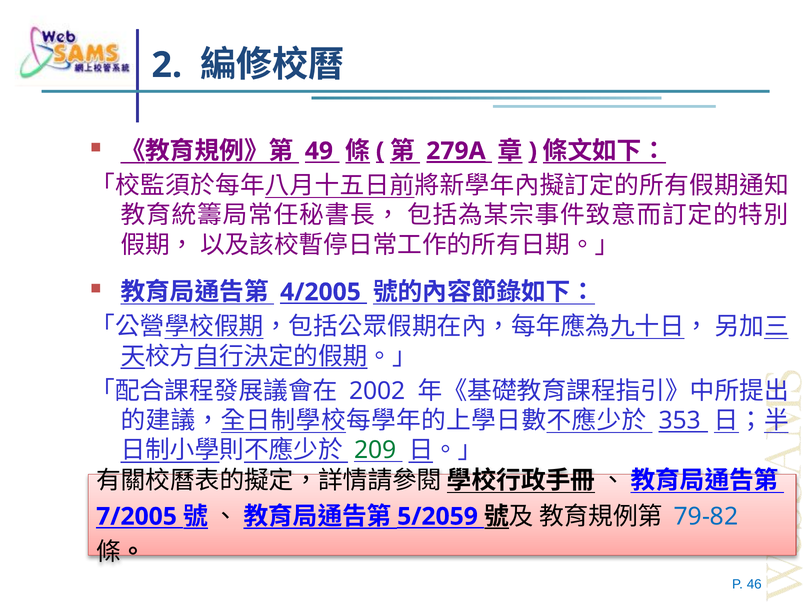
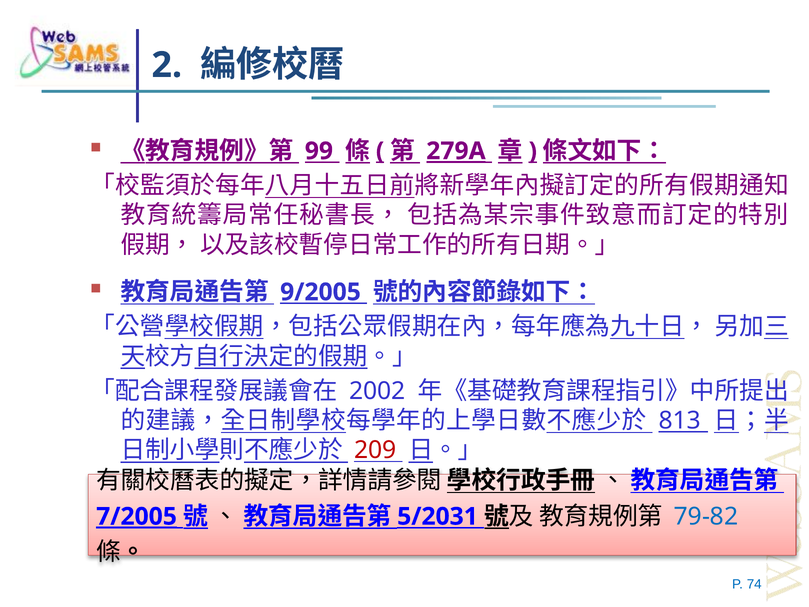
49: 49 -> 99
4/2005: 4/2005 -> 9/2005
353: 353 -> 813
209 colour: green -> red
7/2005 underline: none -> present
5/2059: 5/2059 -> 5/2031
46: 46 -> 74
